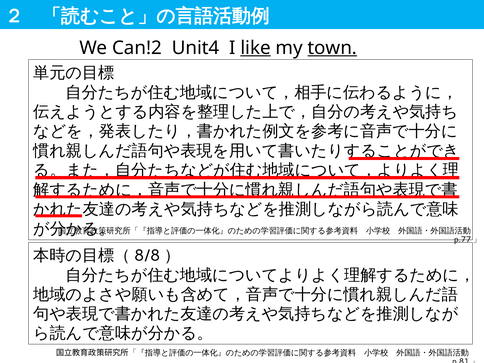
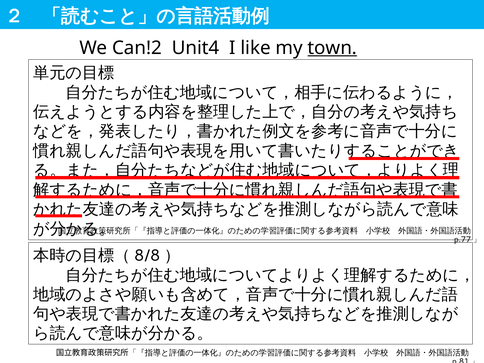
like underline: present -> none
